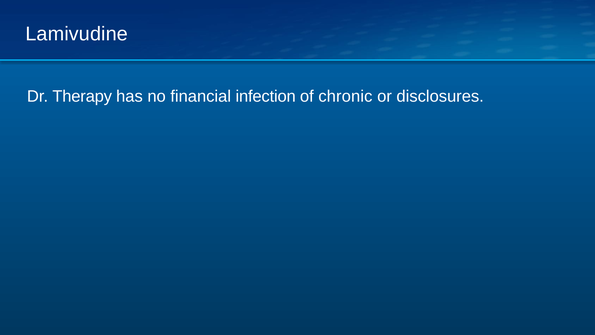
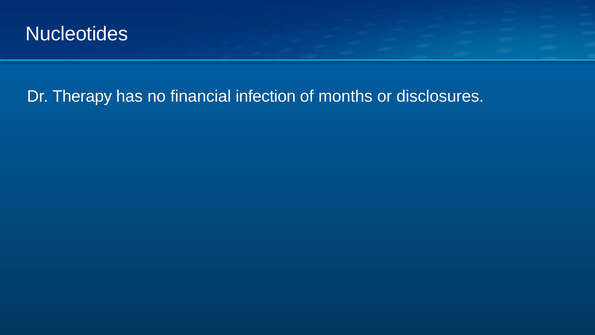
Lamivudine: Lamivudine -> Nucleotides
chronic: chronic -> months
